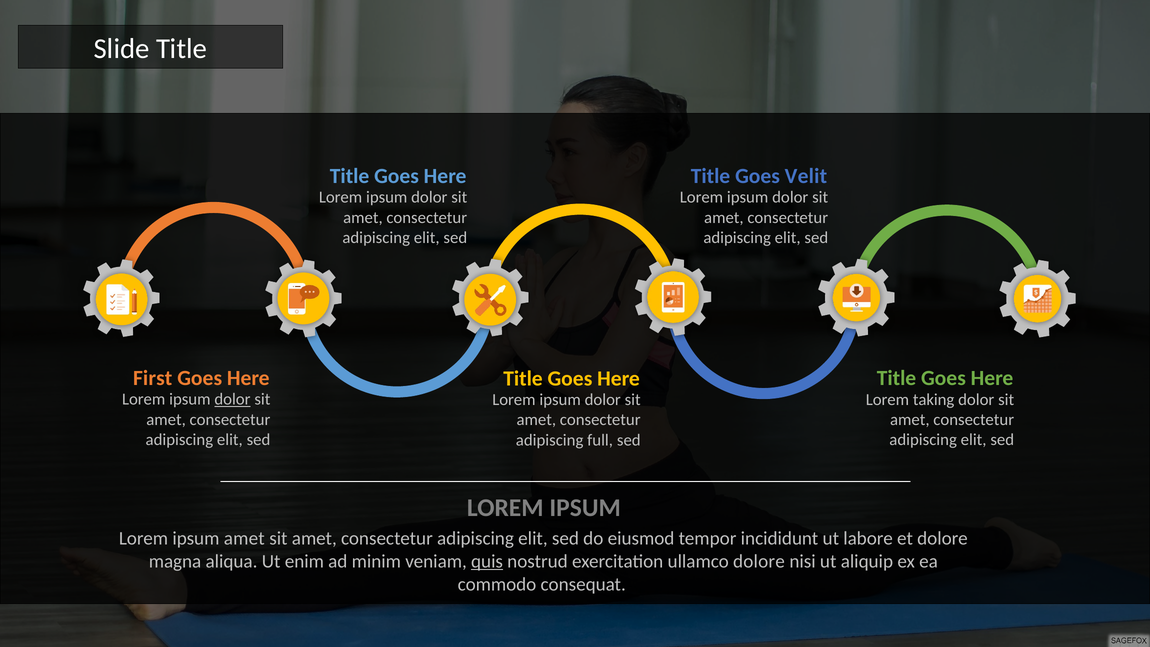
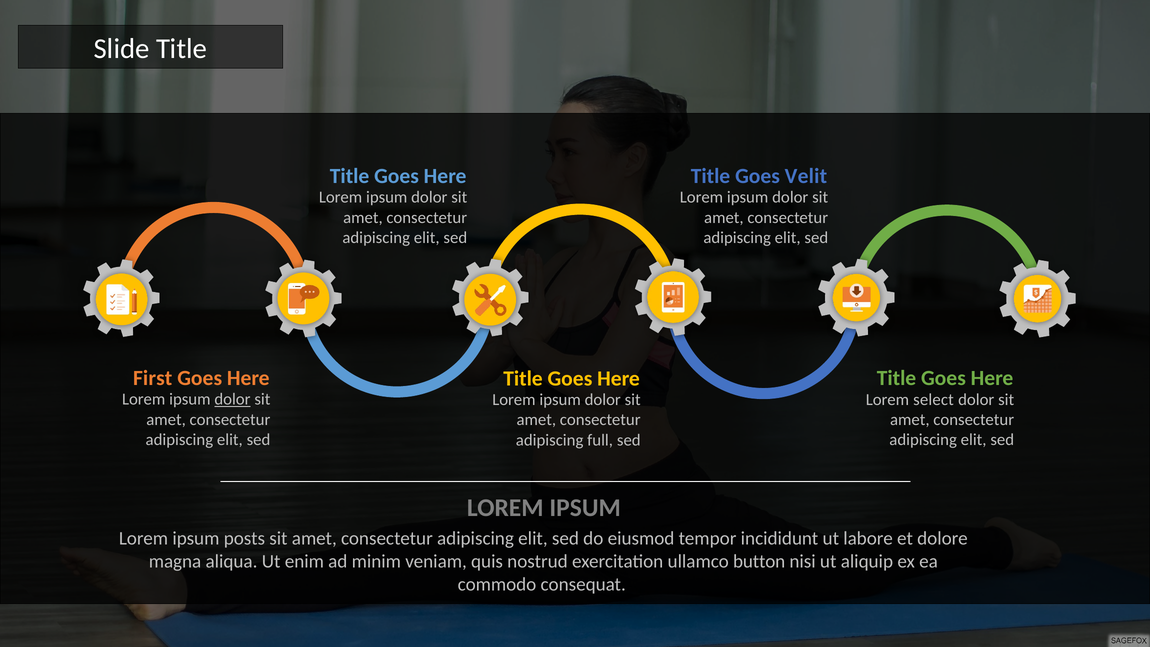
taking: taking -> select
ipsum amet: amet -> posts
quis underline: present -> none
ullamco dolore: dolore -> button
